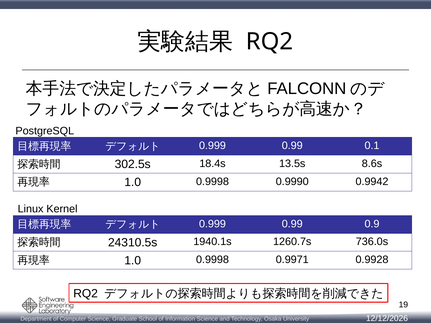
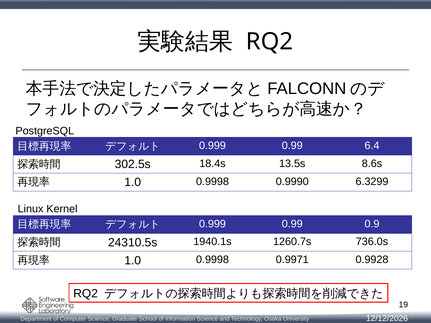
0.1: 0.1 -> 6.4
0.9942: 0.9942 -> 6.3299
